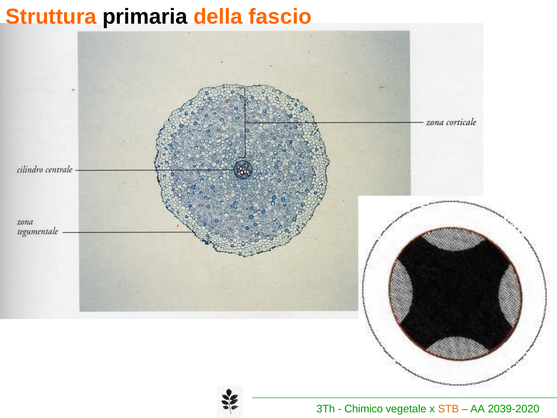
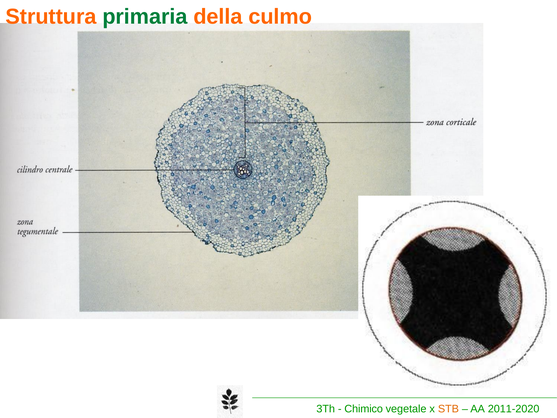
primaria colour: black -> green
fascio: fascio -> culmo
2039-2020: 2039-2020 -> 2011-2020
